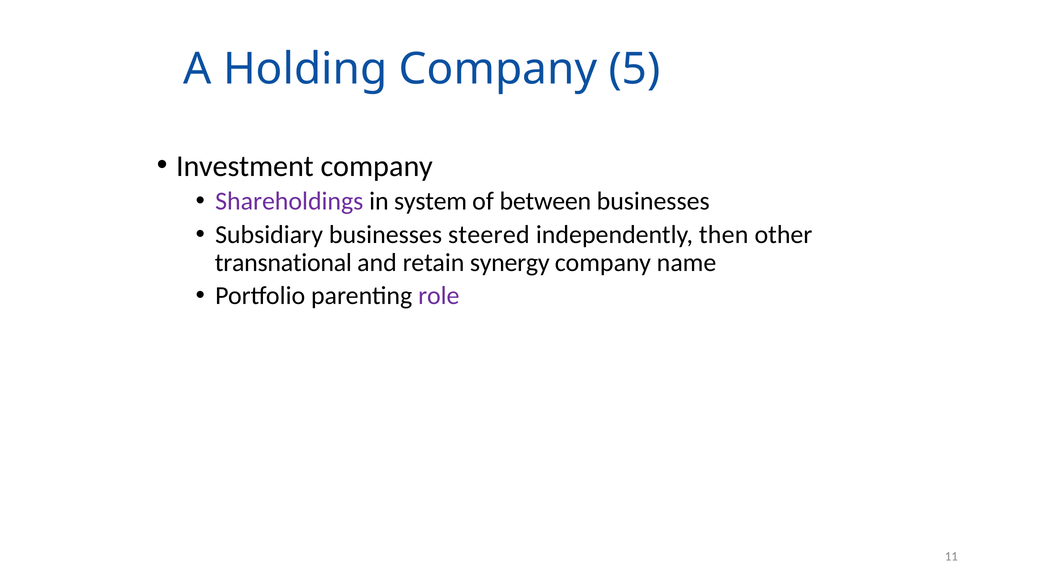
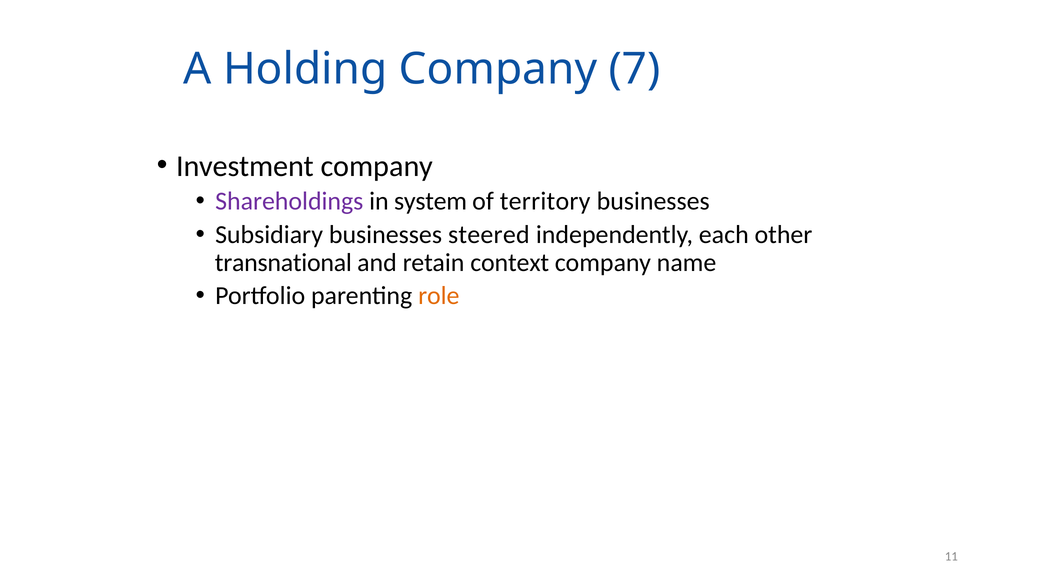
5: 5 -> 7
between: between -> territory
then: then -> each
synergy: synergy -> context
role colour: purple -> orange
